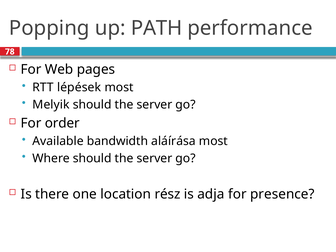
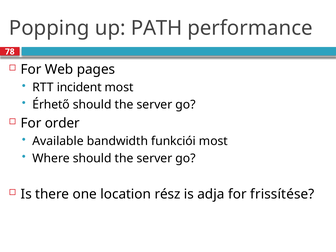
lépések: lépések -> incident
Melyik: Melyik -> Érhető
aláírása: aláírása -> funkciói
presence: presence -> frissítése
